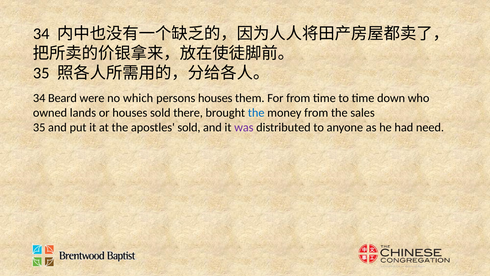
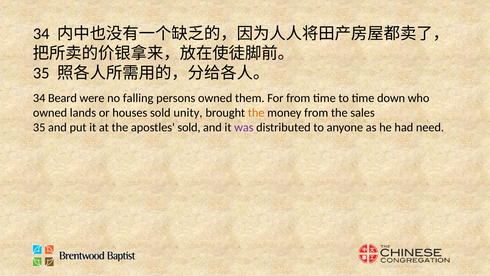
which: which -> falling
persons houses: houses -> owned
there: there -> unity
the at (256, 113) colour: blue -> orange
